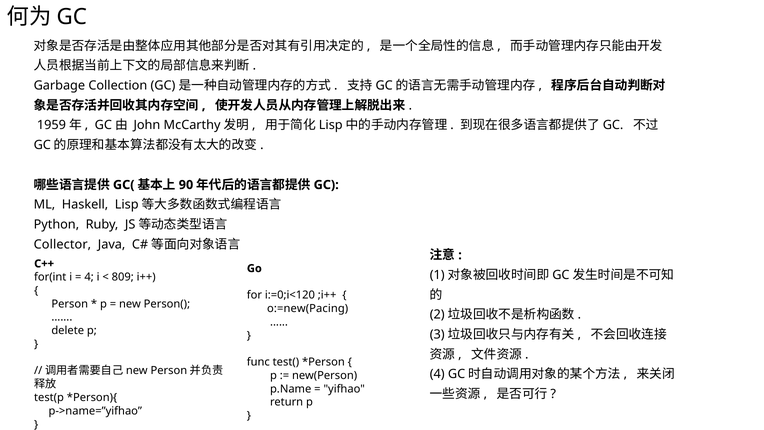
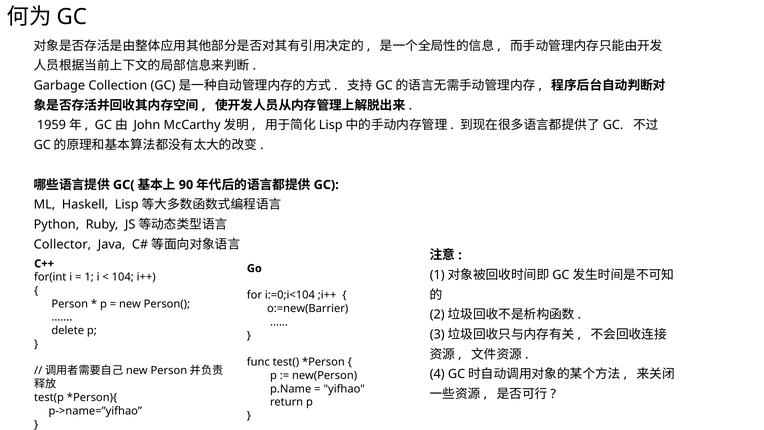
4 at (89, 277): 4 -> 1
809: 809 -> 104
i:=0;i<120: i:=0;i<120 -> i:=0;i<104
o:=new(Pacing: o:=new(Pacing -> o:=new(Barrier
